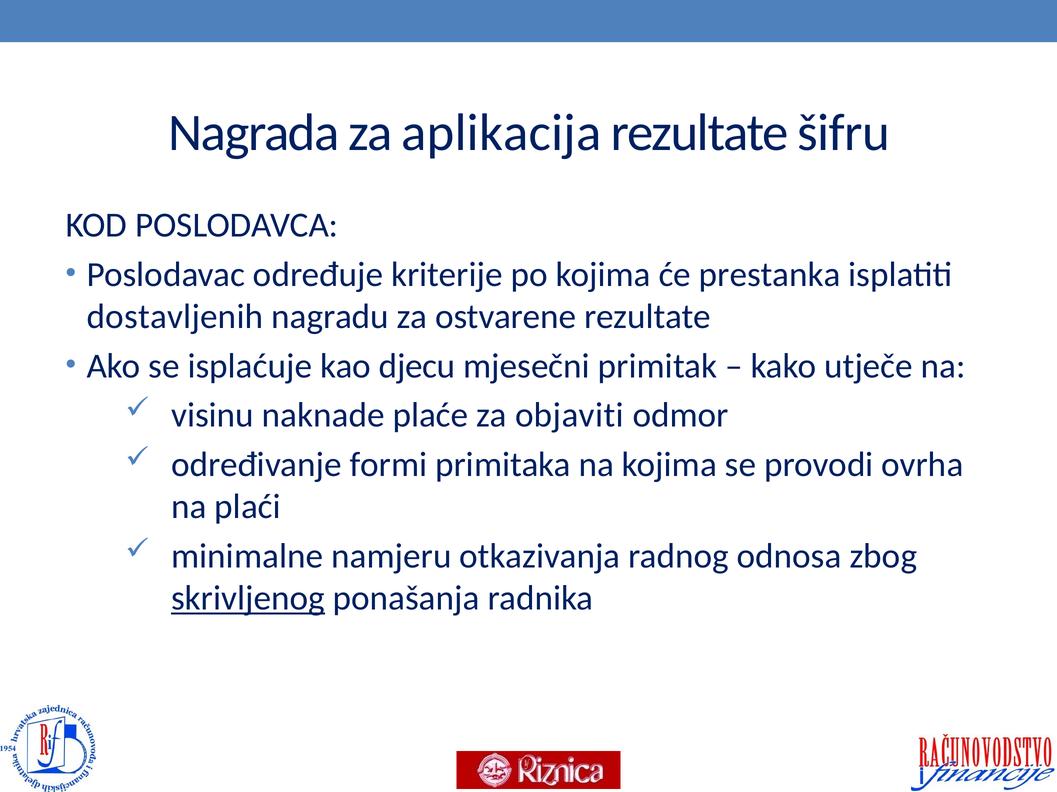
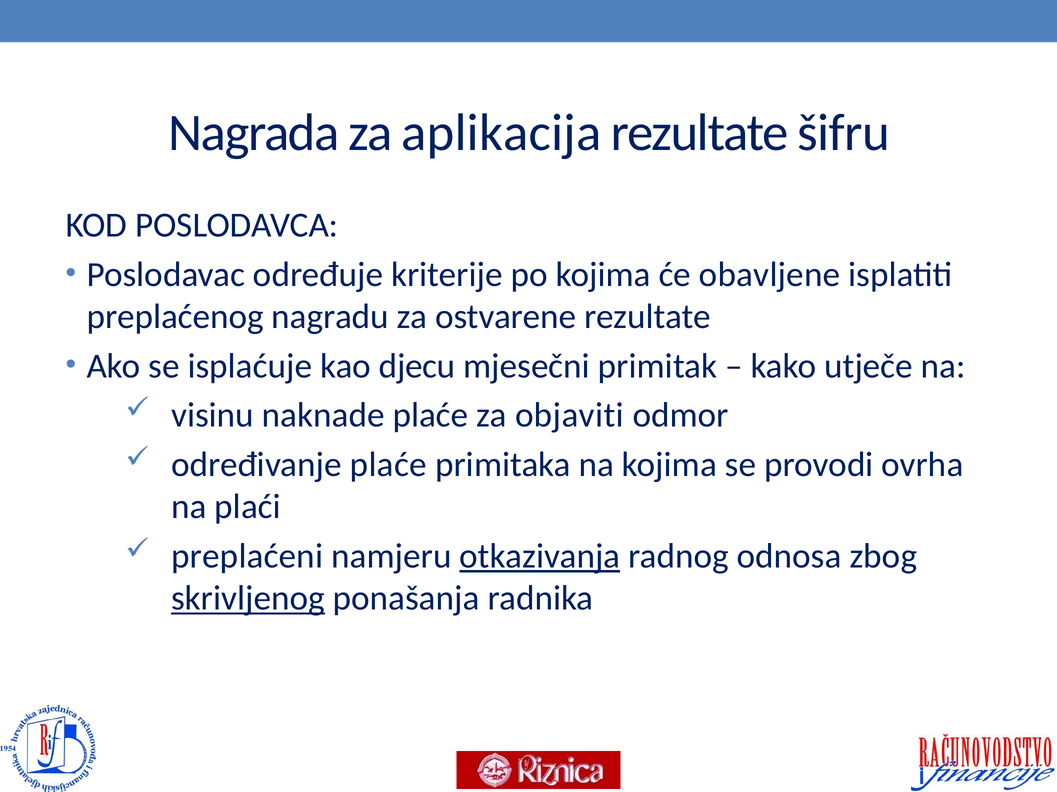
prestanka: prestanka -> obavljene
dostavljenih: dostavljenih -> preplaćenog
određivanje formi: formi -> plaće
minimalne: minimalne -> preplaćeni
otkazivanja underline: none -> present
